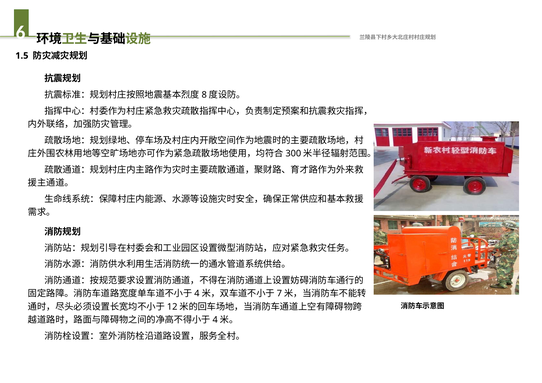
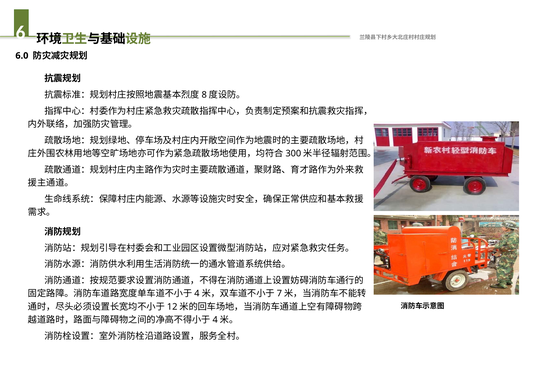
1.5: 1.5 -> 6.0
